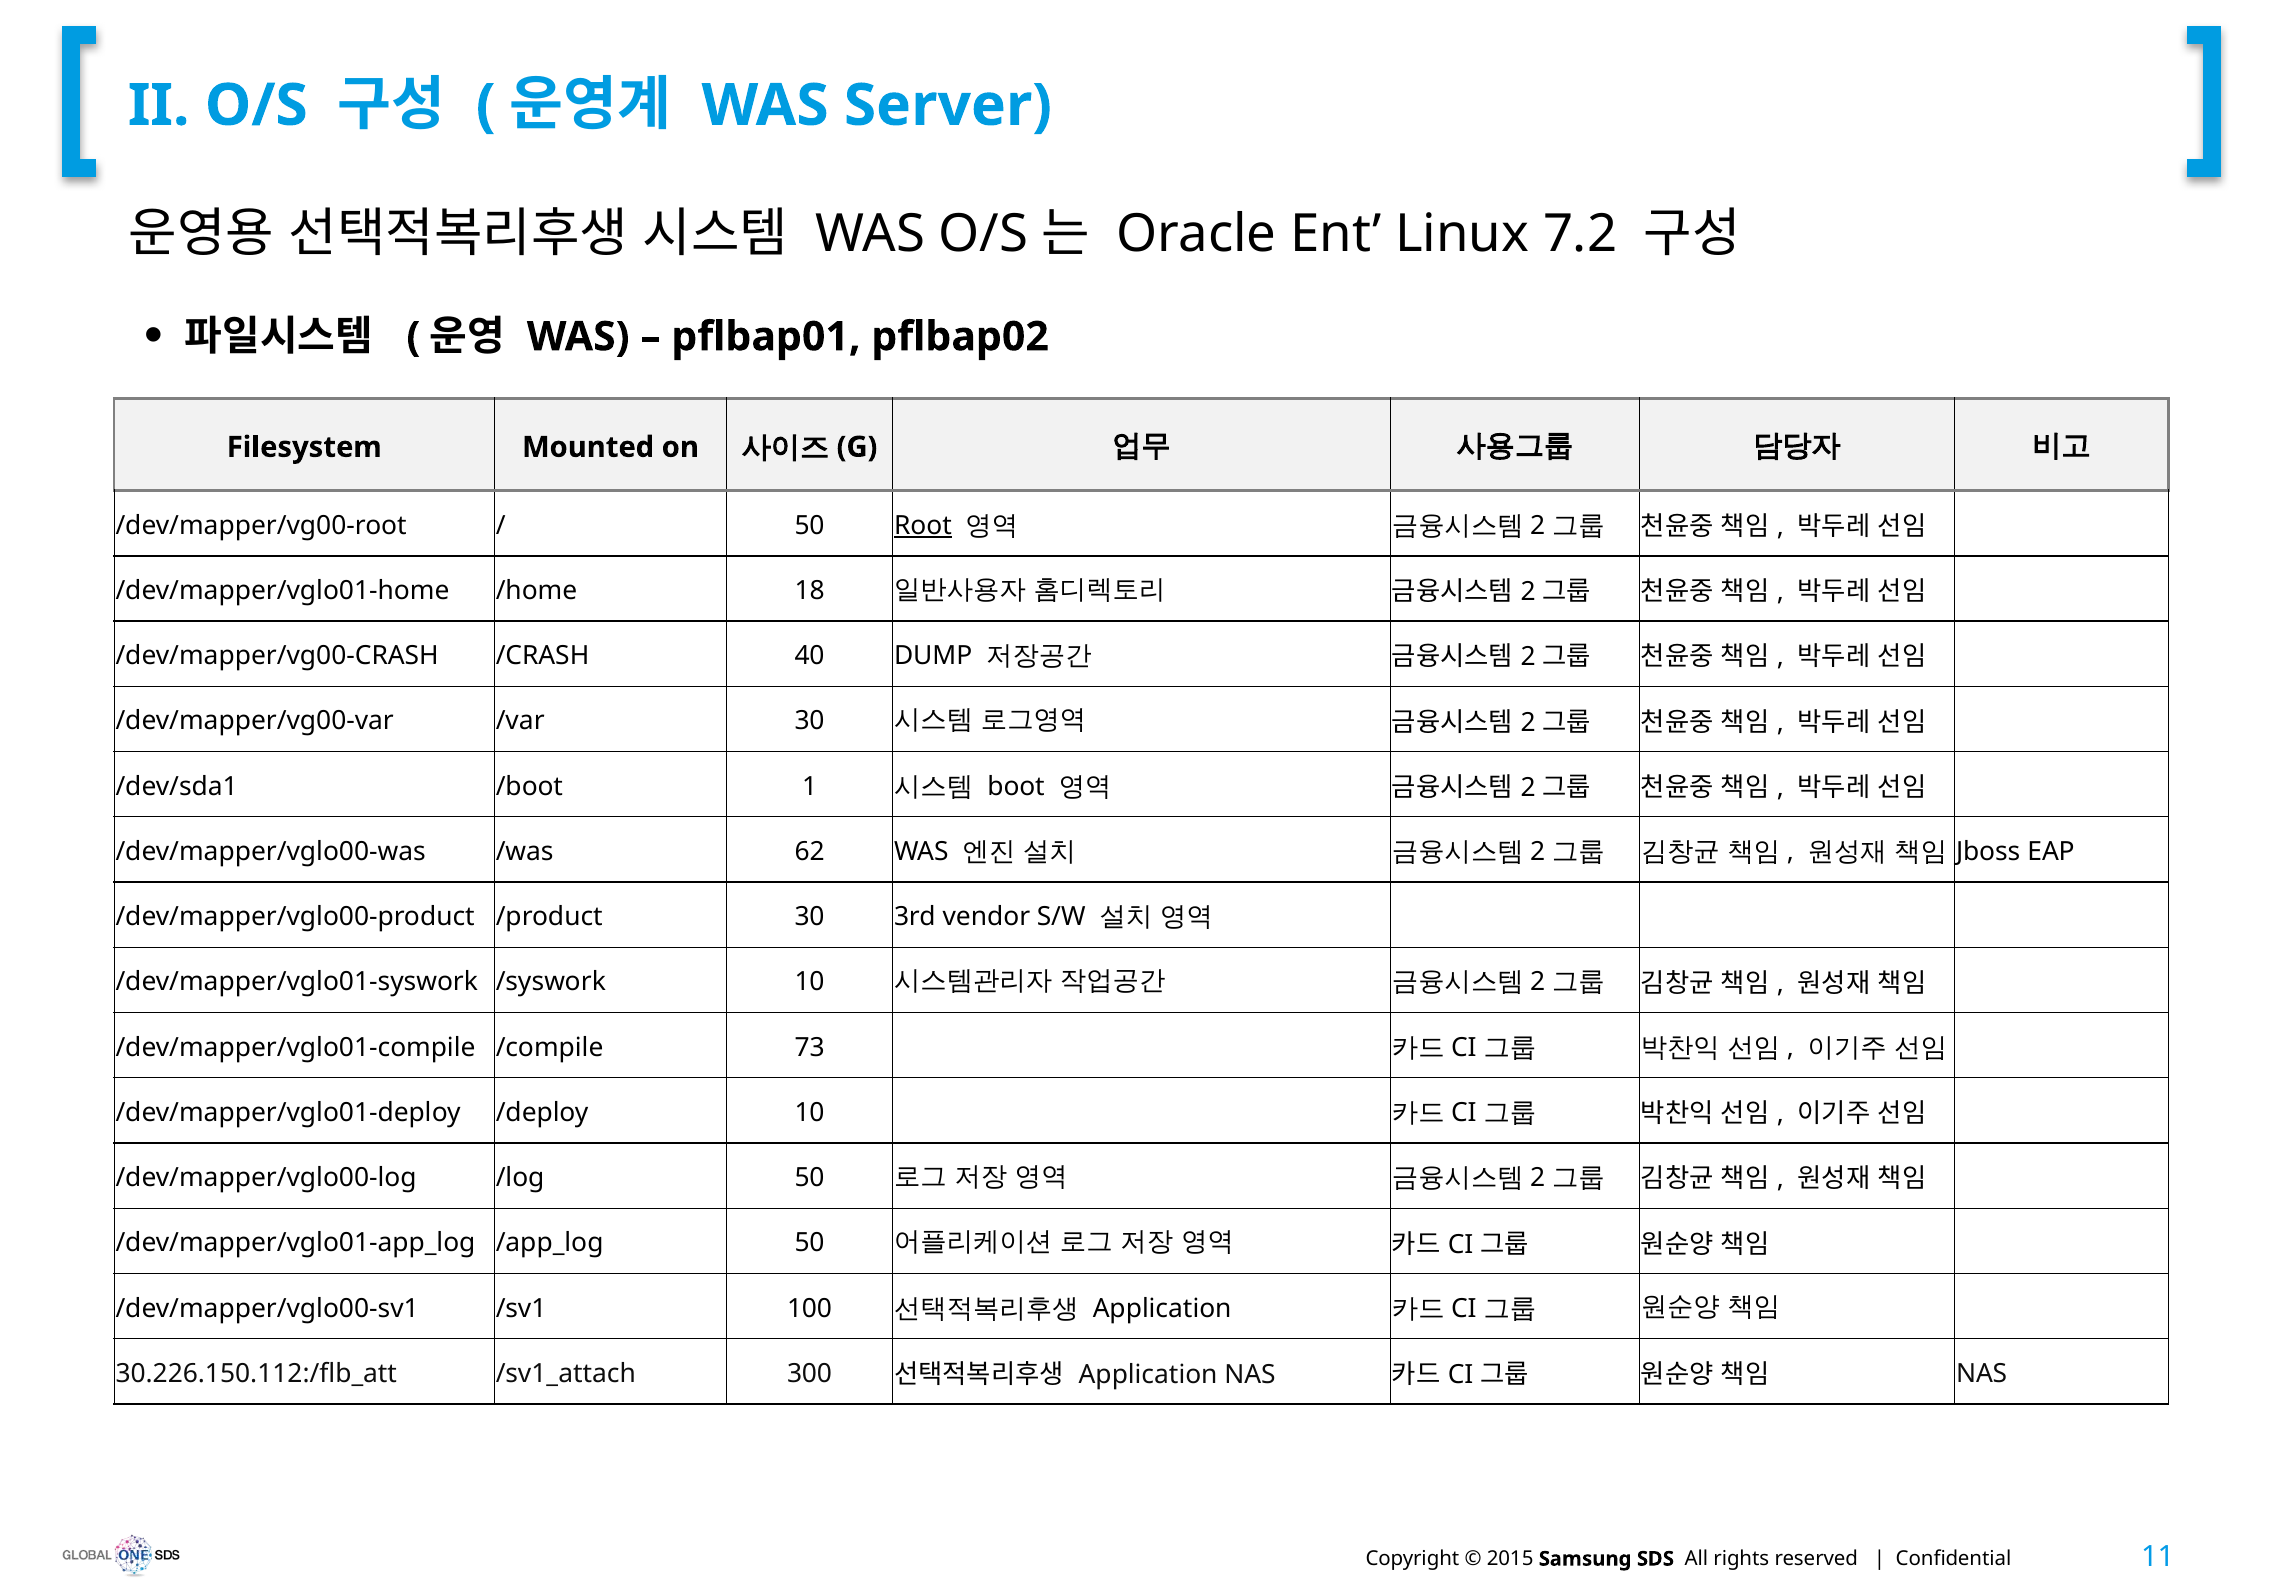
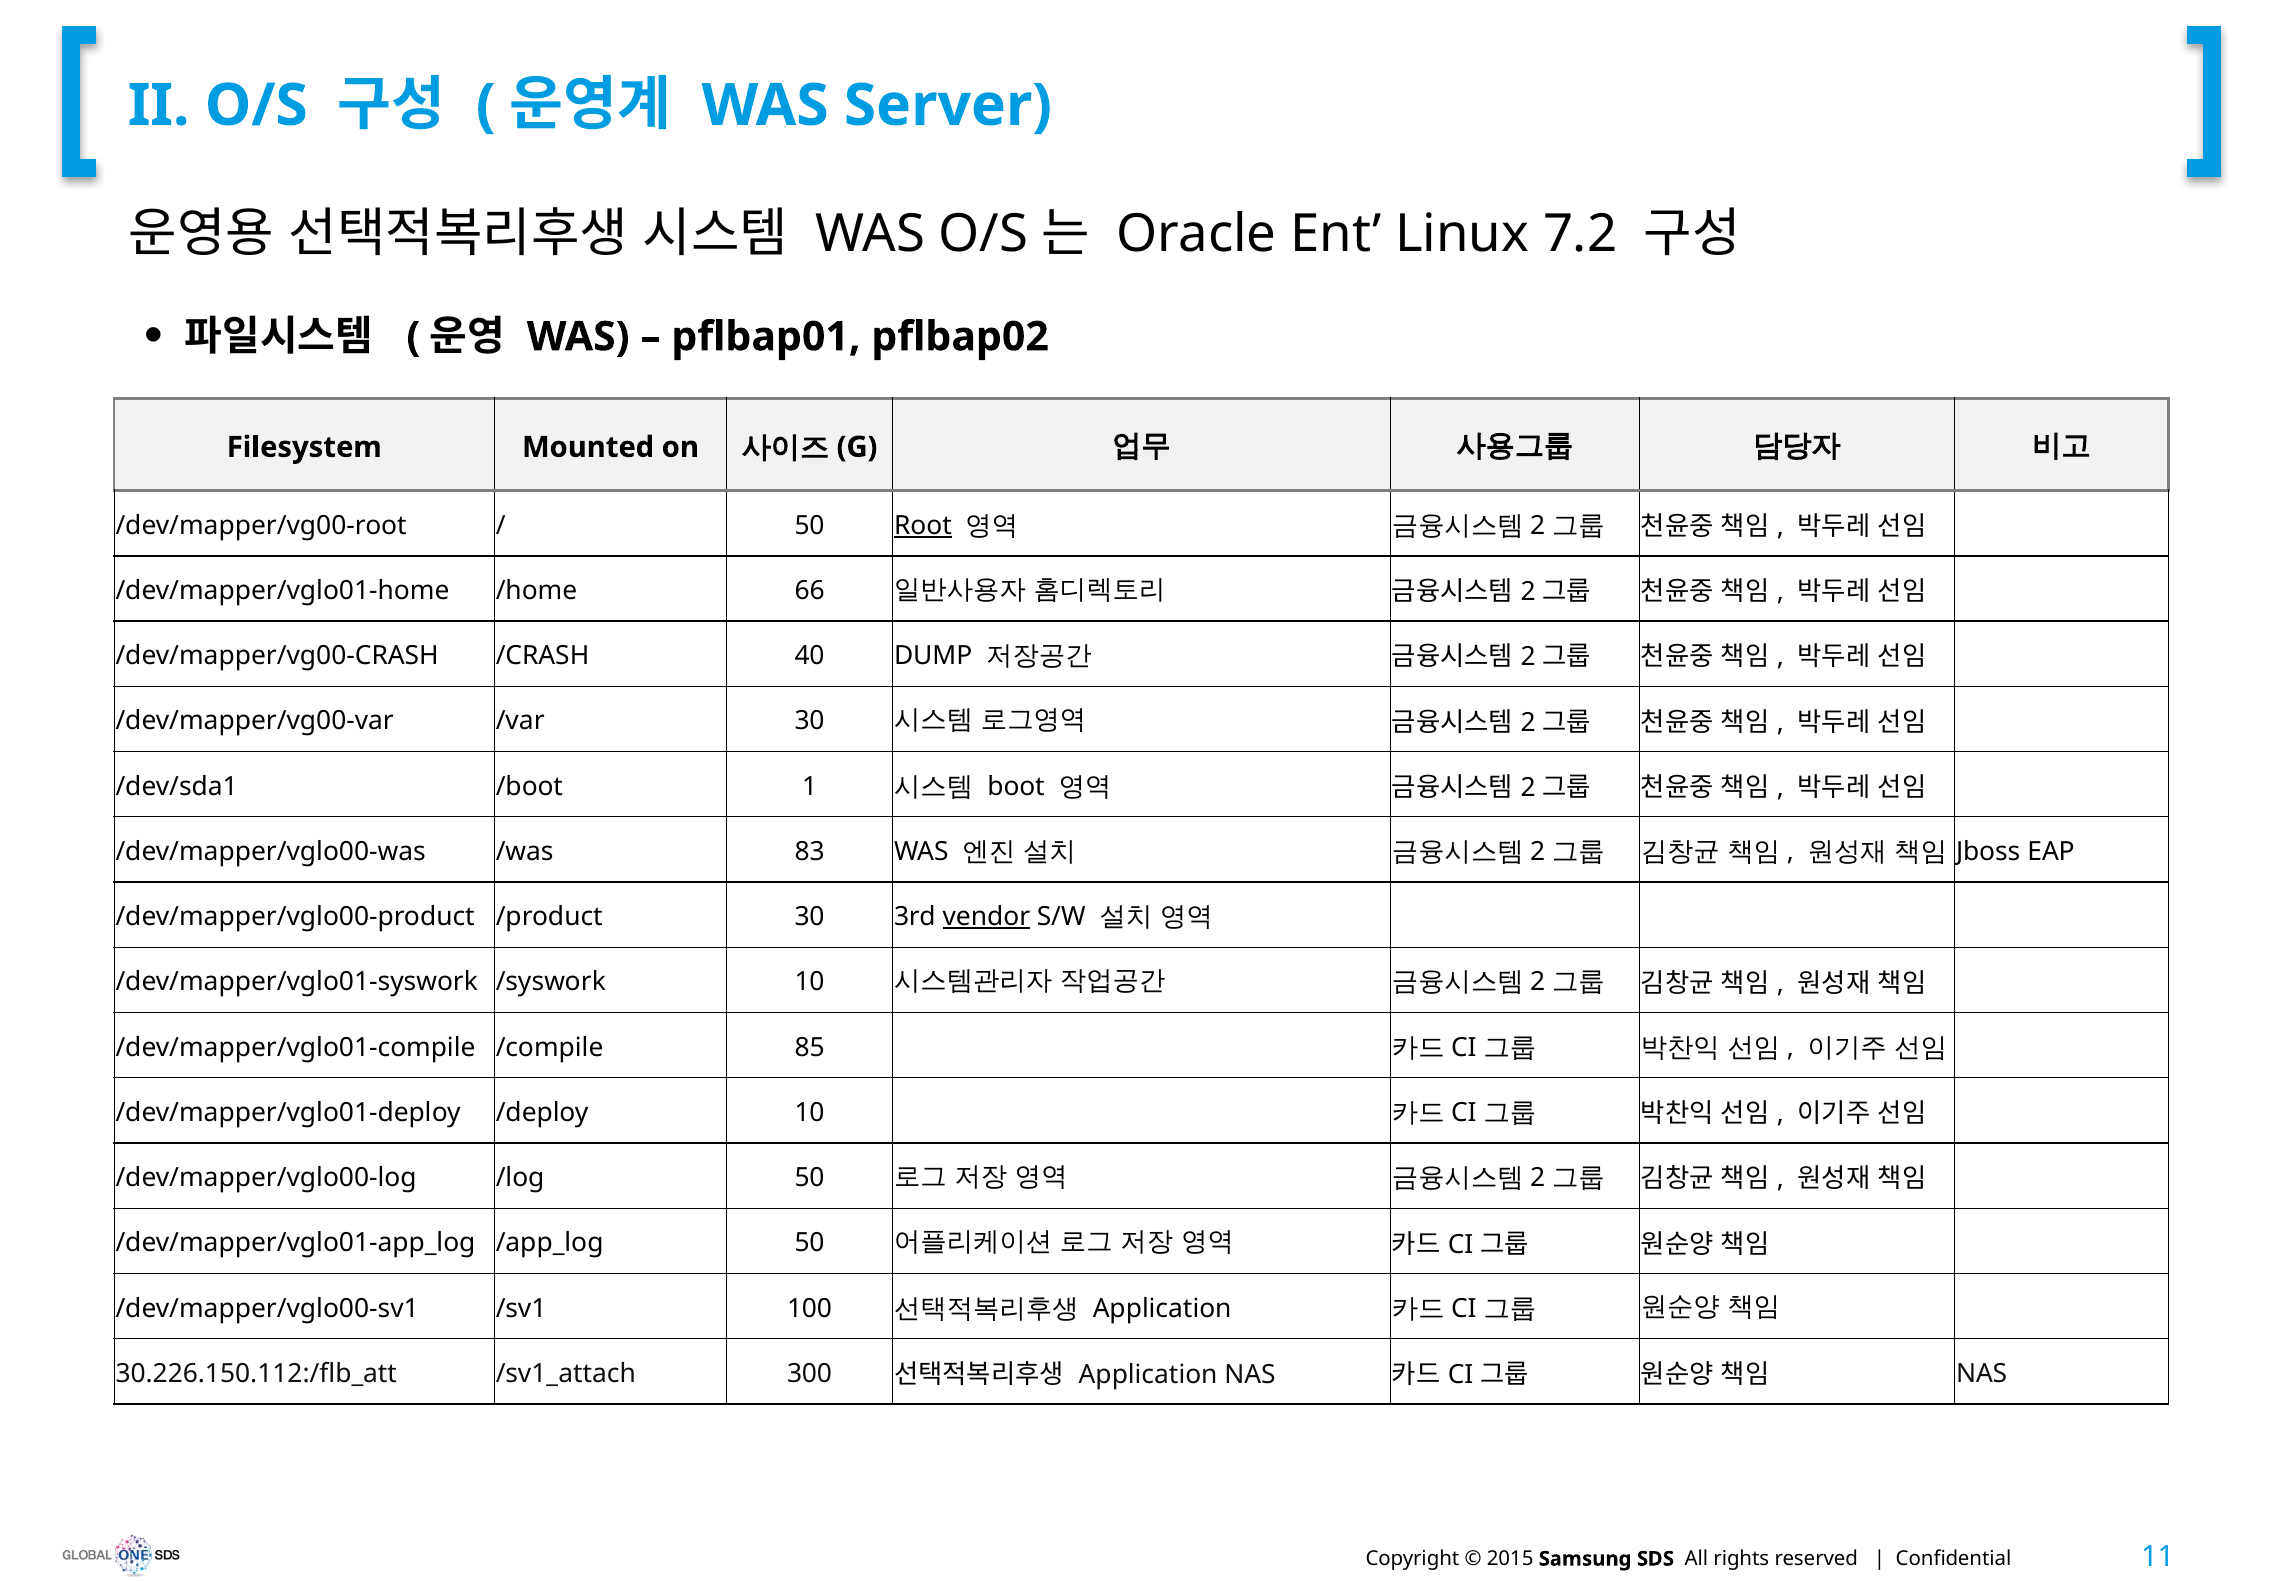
18: 18 -> 66
62: 62 -> 83
vendor underline: none -> present
73: 73 -> 85
